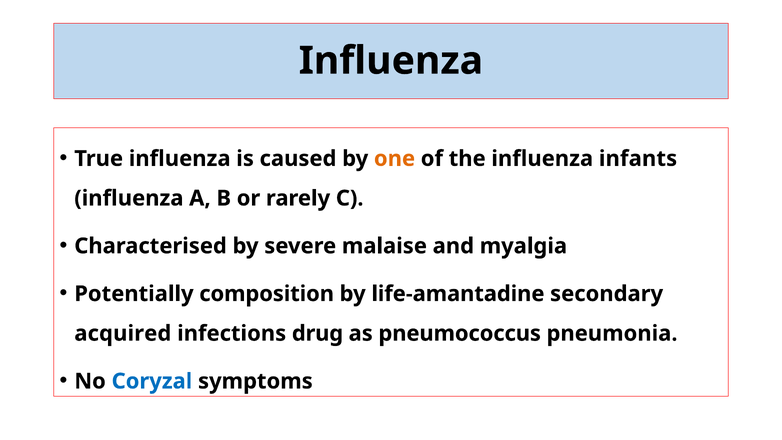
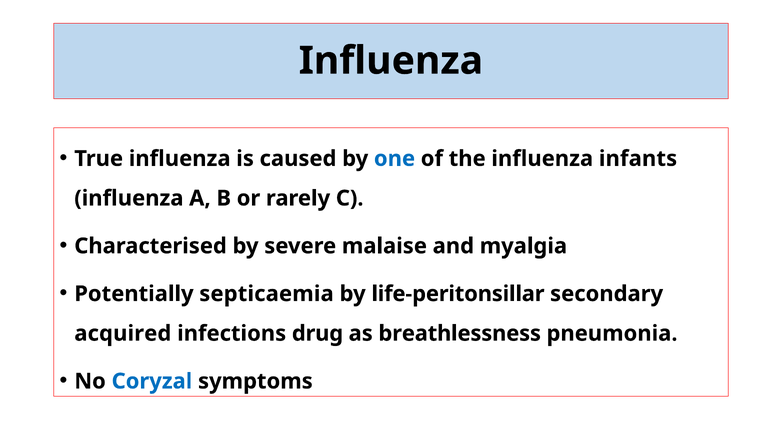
one colour: orange -> blue
composition: composition -> septicaemia
life-amantadine: life-amantadine -> life-peritonsillar
pneumococcus: pneumococcus -> breathlessness
